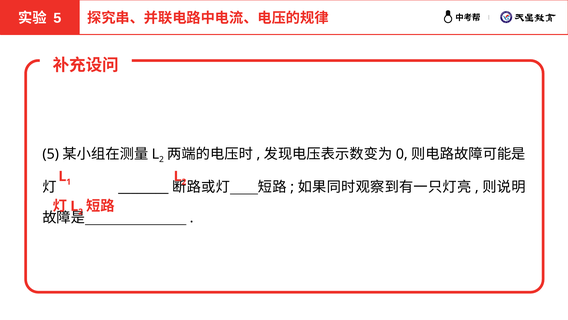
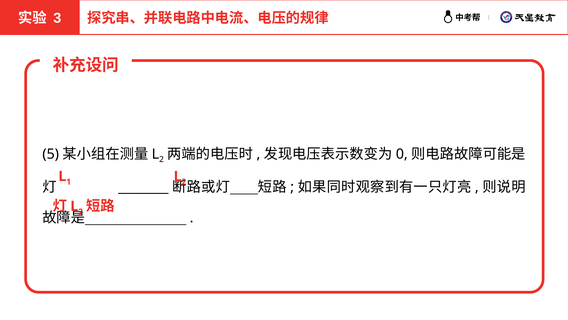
5 at (57, 18): 5 -> 3
